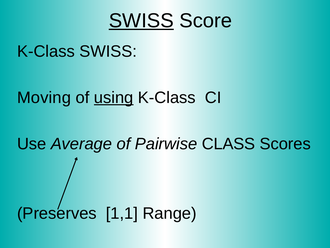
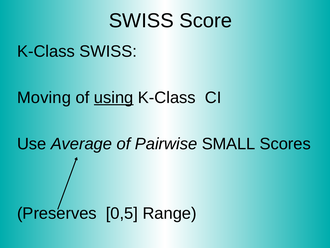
SWISS at (141, 21) underline: present -> none
CLASS: CLASS -> SMALL
1,1: 1,1 -> 0,5
